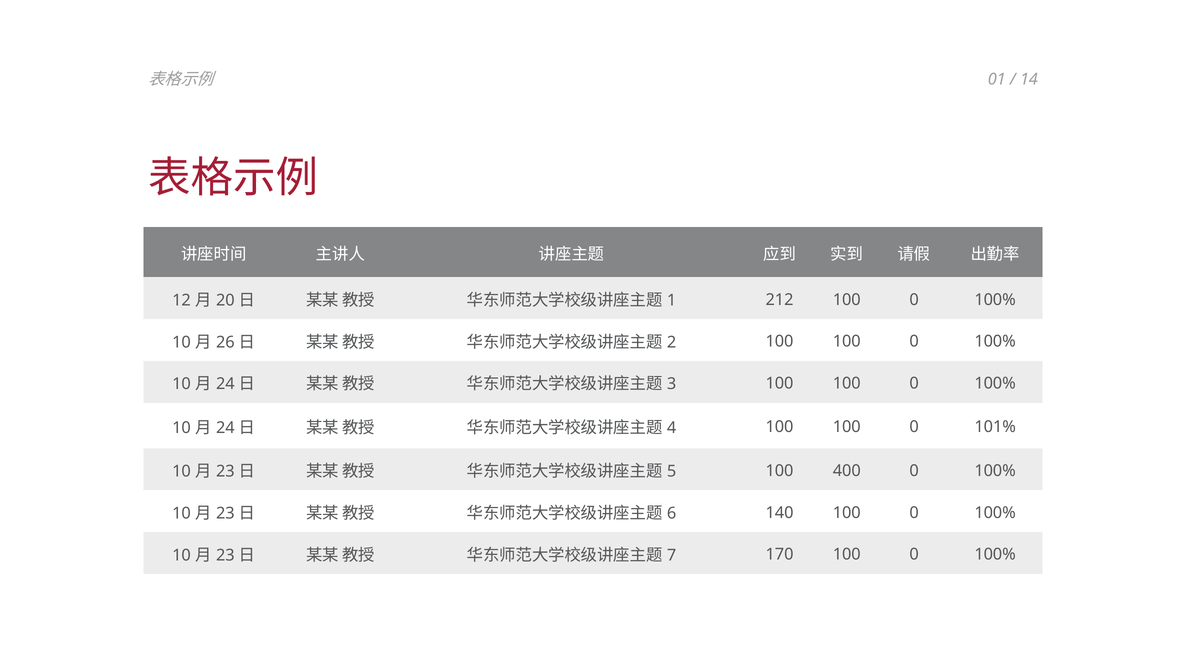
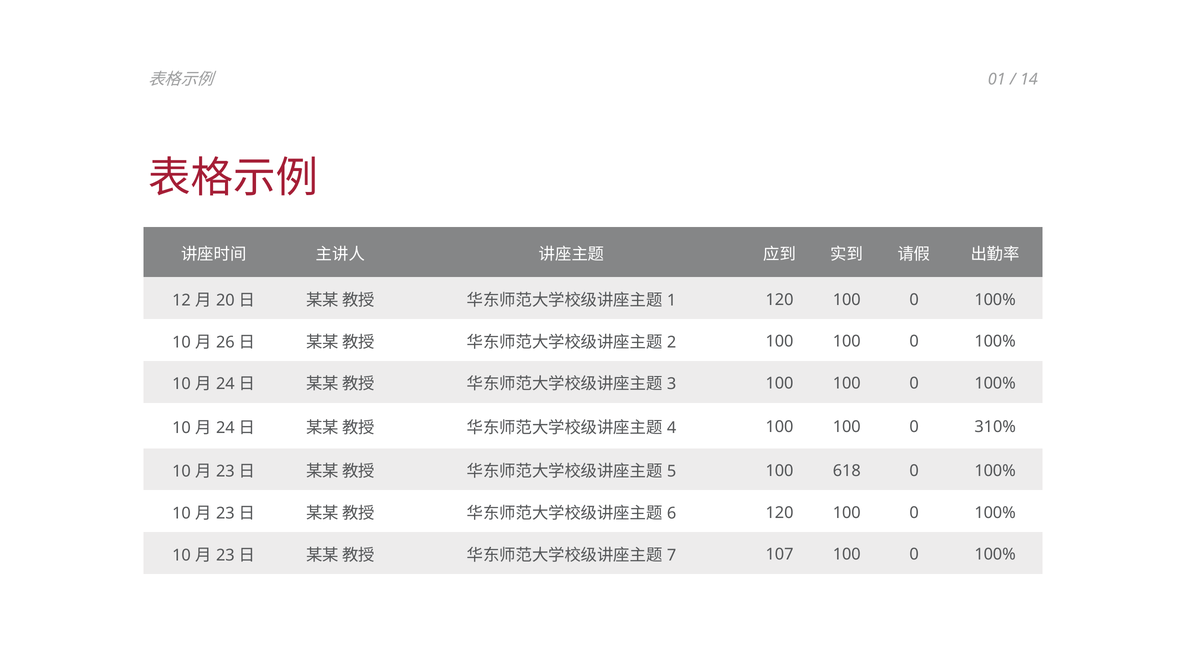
212 at (780, 300): 212 -> 120
101%: 101% -> 310%
400: 400 -> 618
140 at (780, 513): 140 -> 120
170: 170 -> 107
